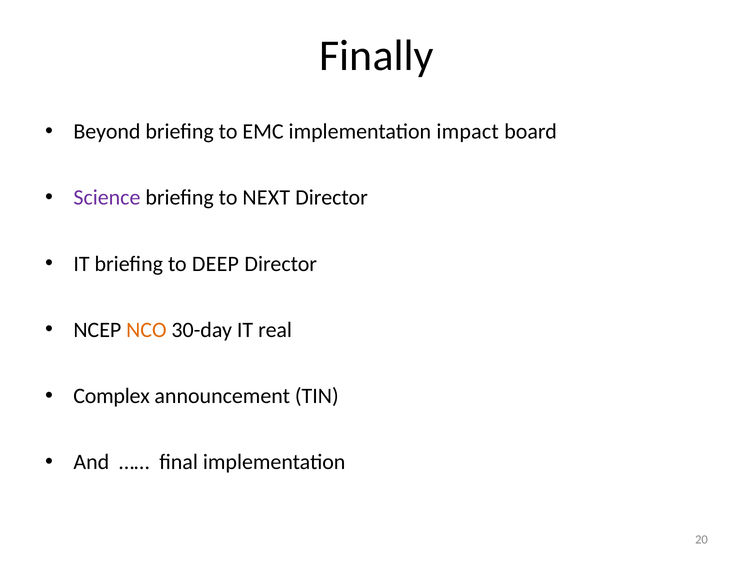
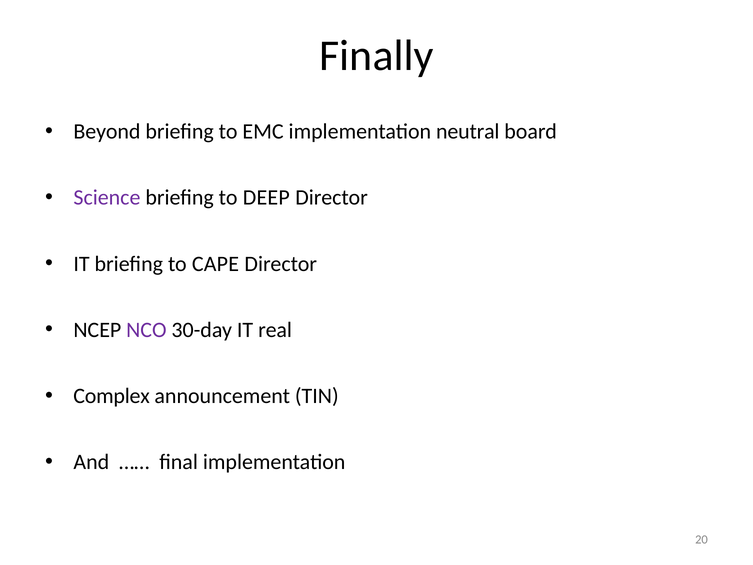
impact: impact -> neutral
NEXT: NEXT -> DEEP
DEEP: DEEP -> CAPE
NCO colour: orange -> purple
